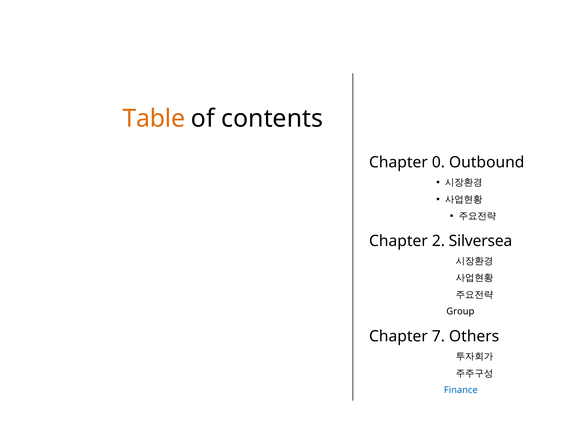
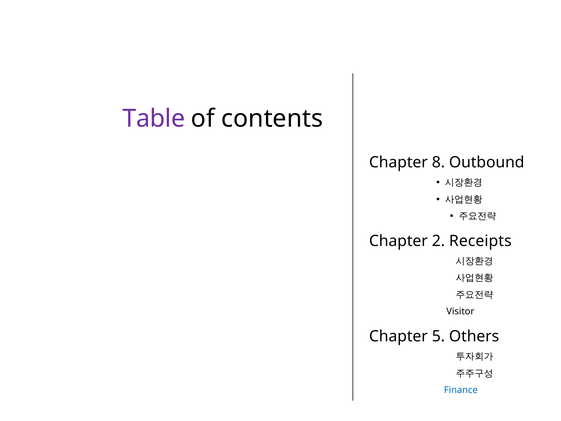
Table colour: orange -> purple
0: 0 -> 8
Silversea: Silversea -> Receipts
Group: Group -> Visitor
7: 7 -> 5
